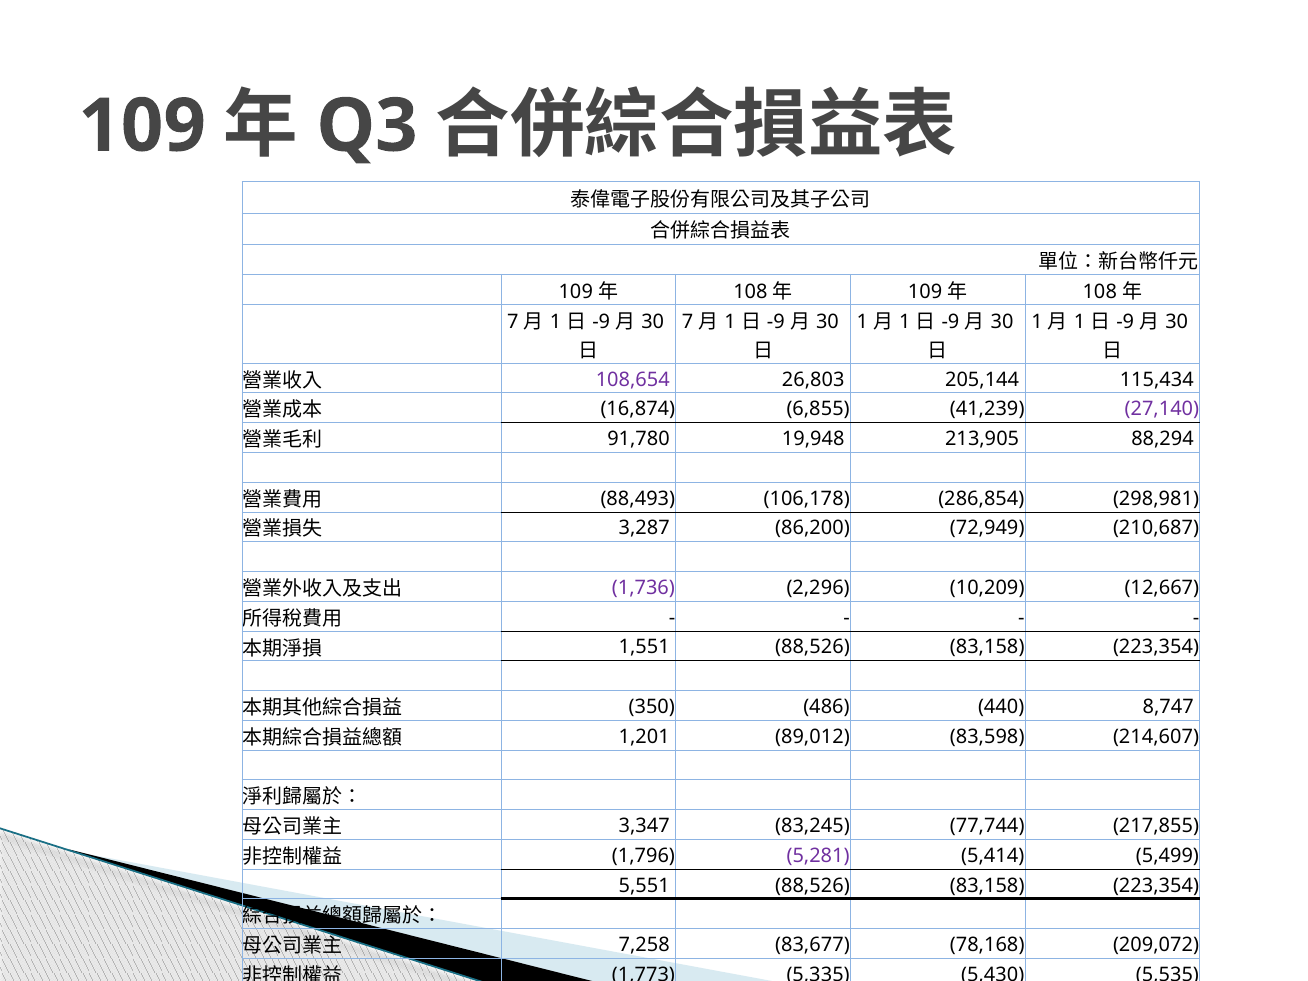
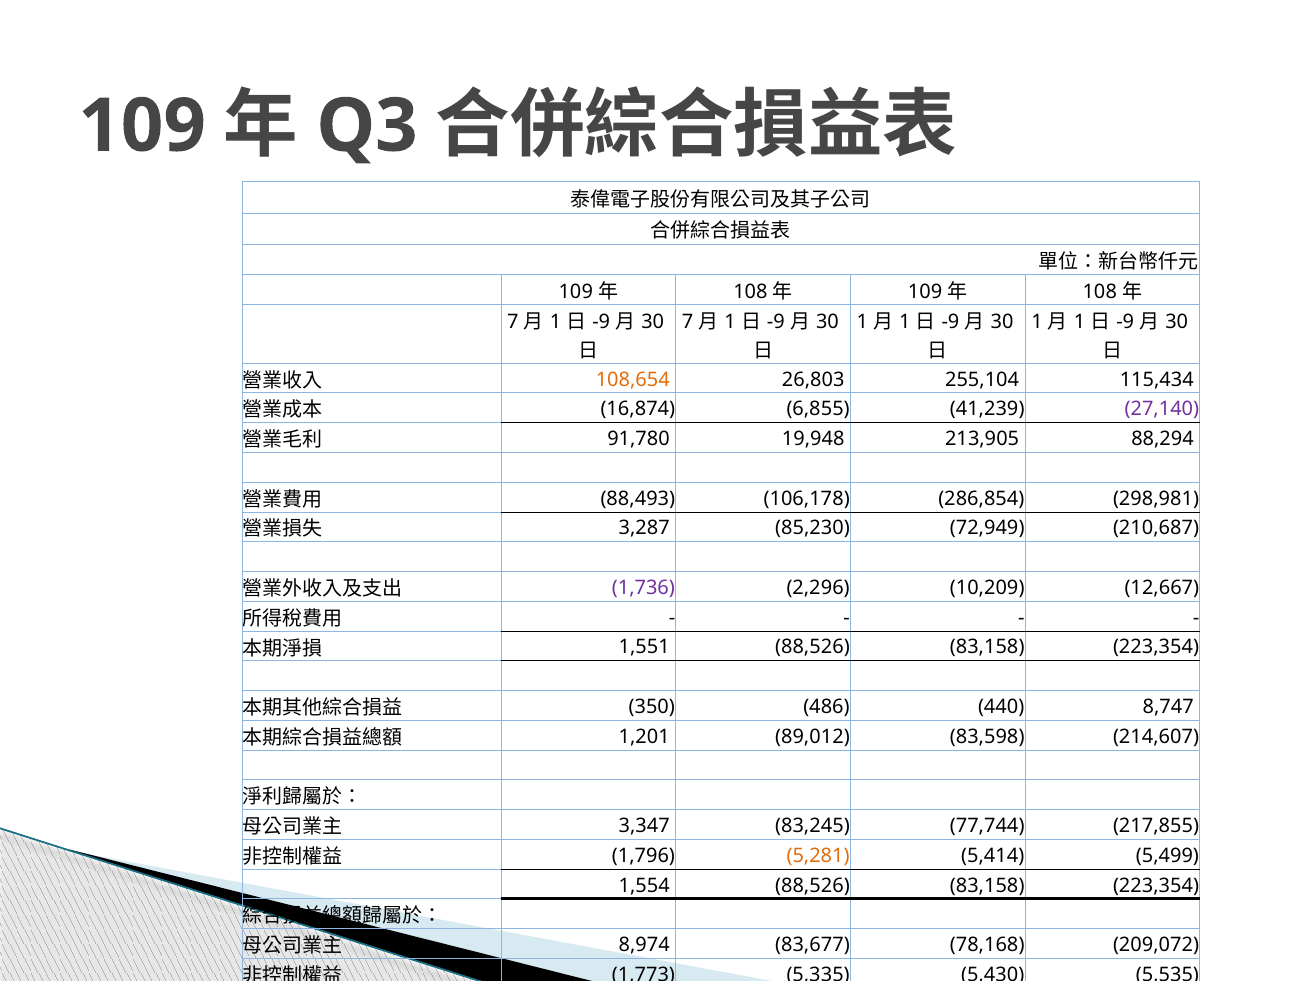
108,654 colour: purple -> orange
205,144: 205,144 -> 255,104
86,200: 86,200 -> 85,230
5,281 colour: purple -> orange
5,551: 5,551 -> 1,554
7,258: 7,258 -> 8,974
